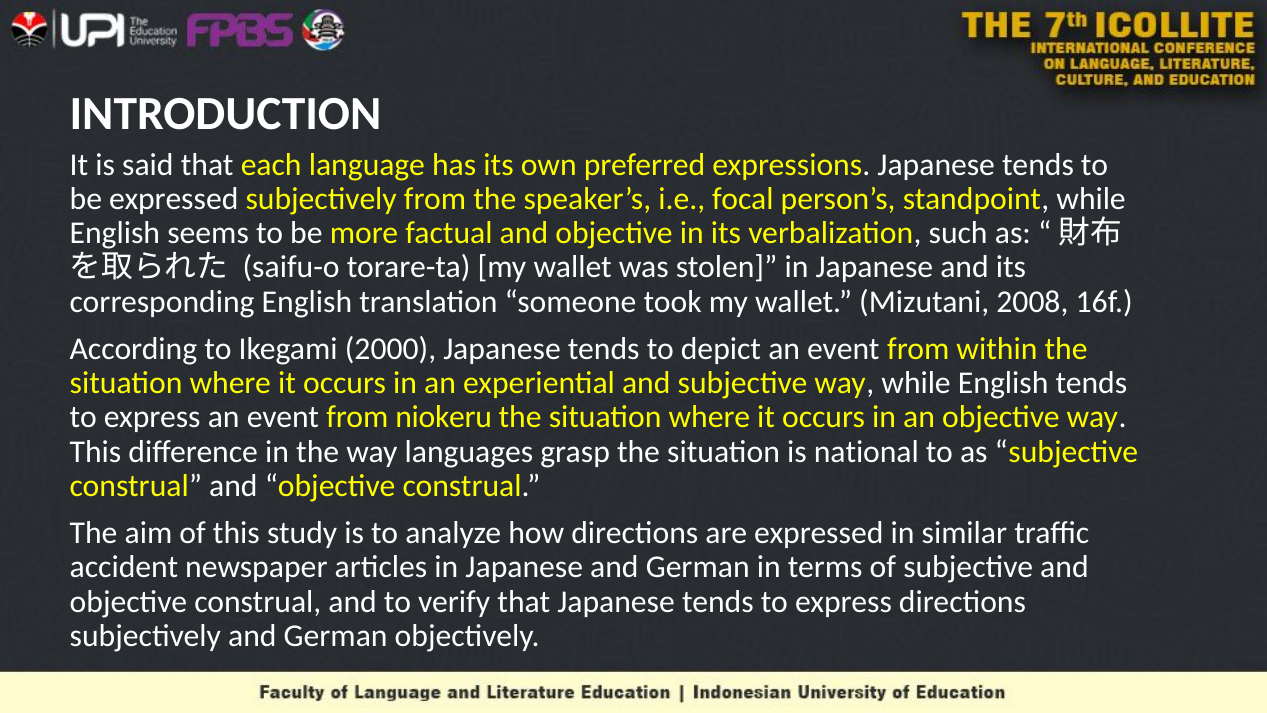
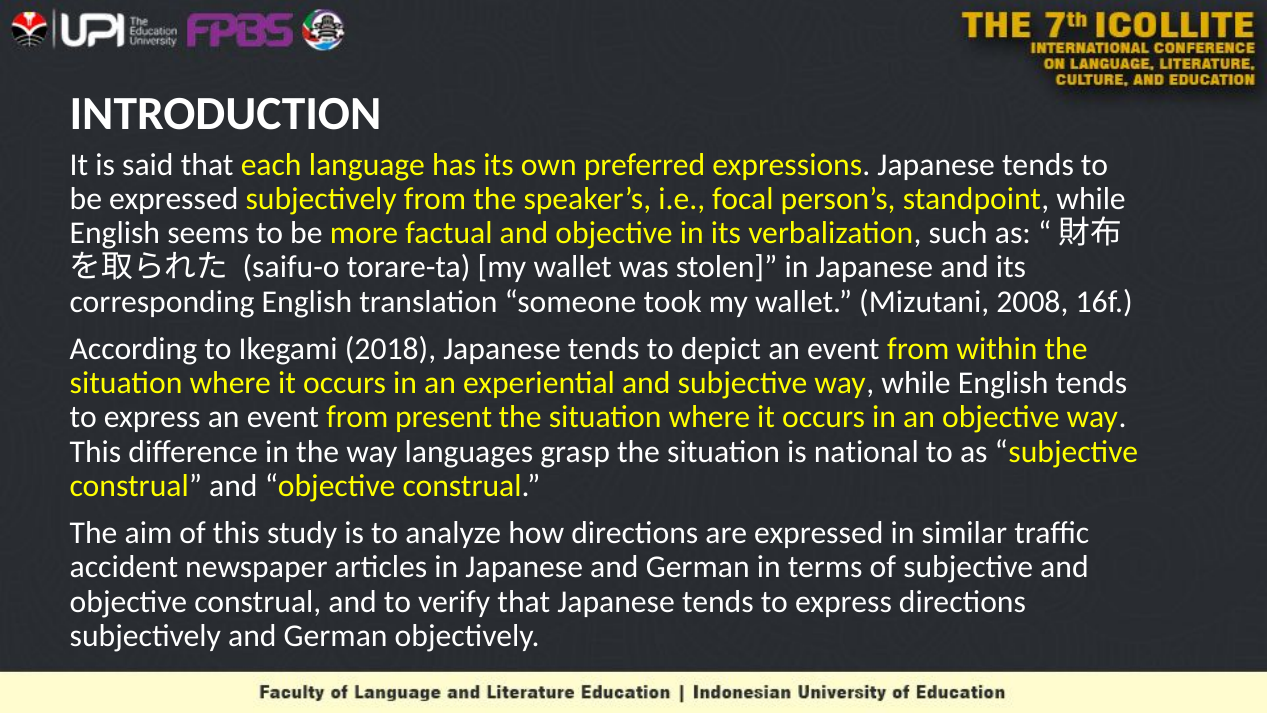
2000: 2000 -> 2018
niokeru: niokeru -> present
